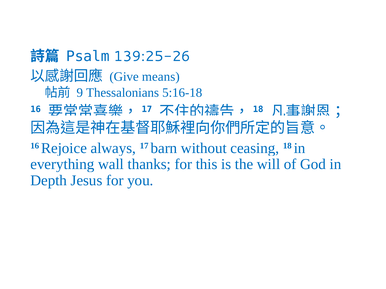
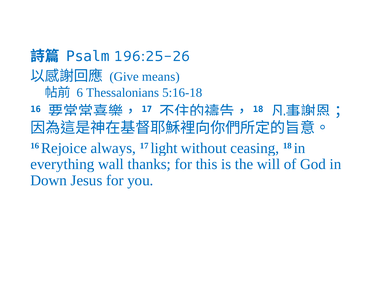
139:25-26: 139:25-26 -> 196:25-26
9: 9 -> 6
barn: barn -> light
Depth: Depth -> Down
